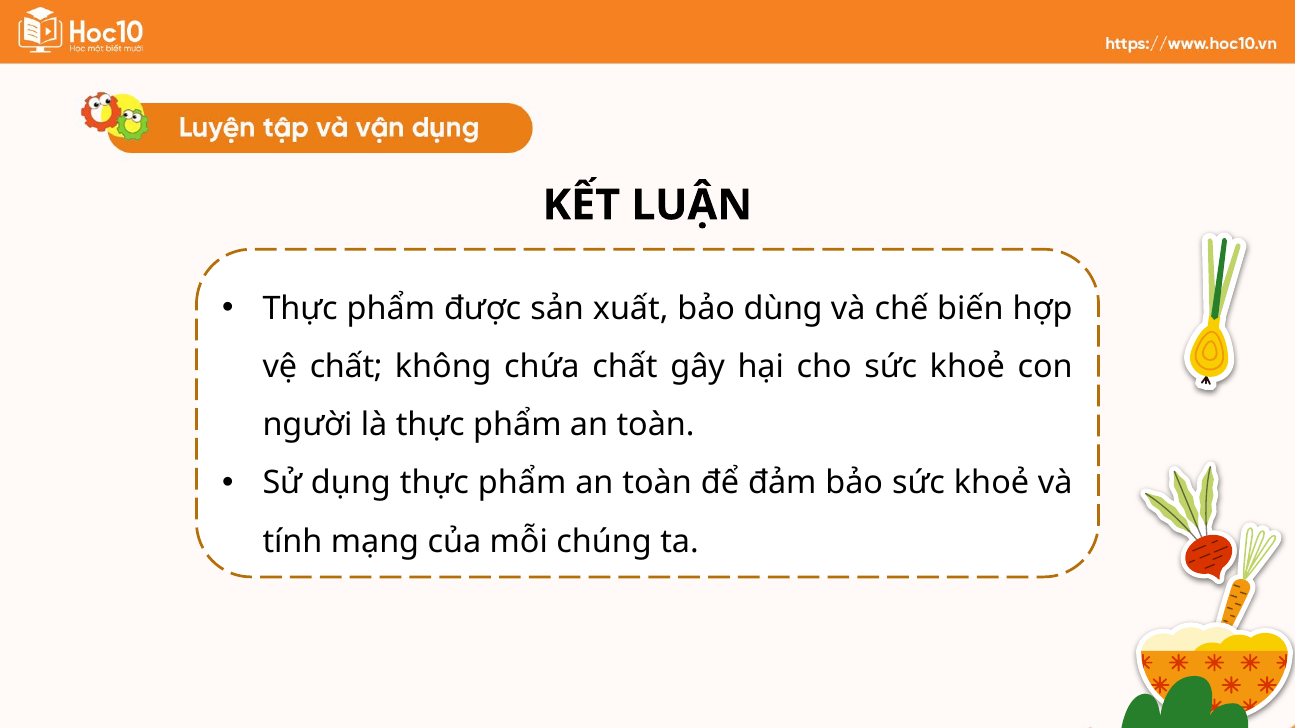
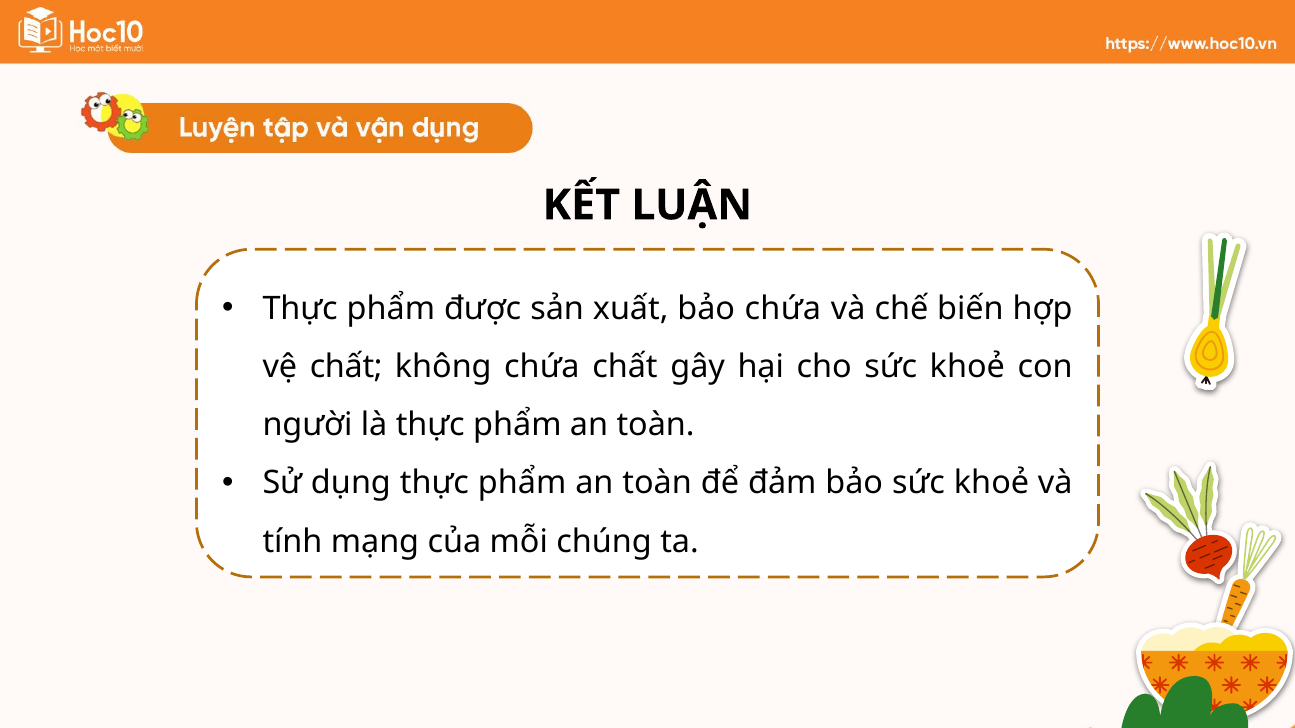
bảo dùng: dùng -> chứa
